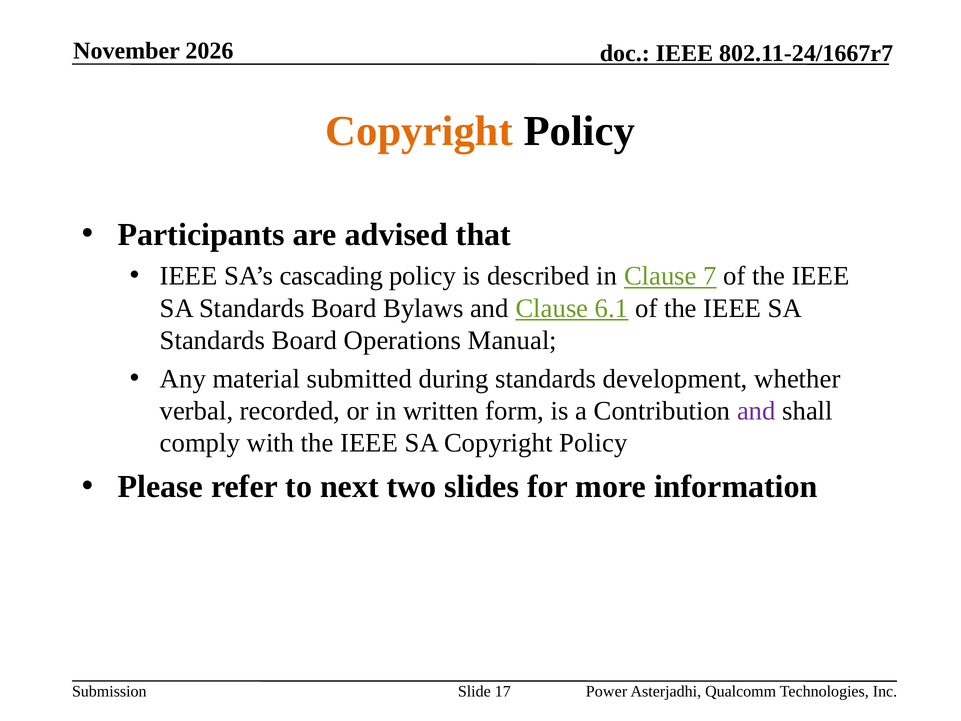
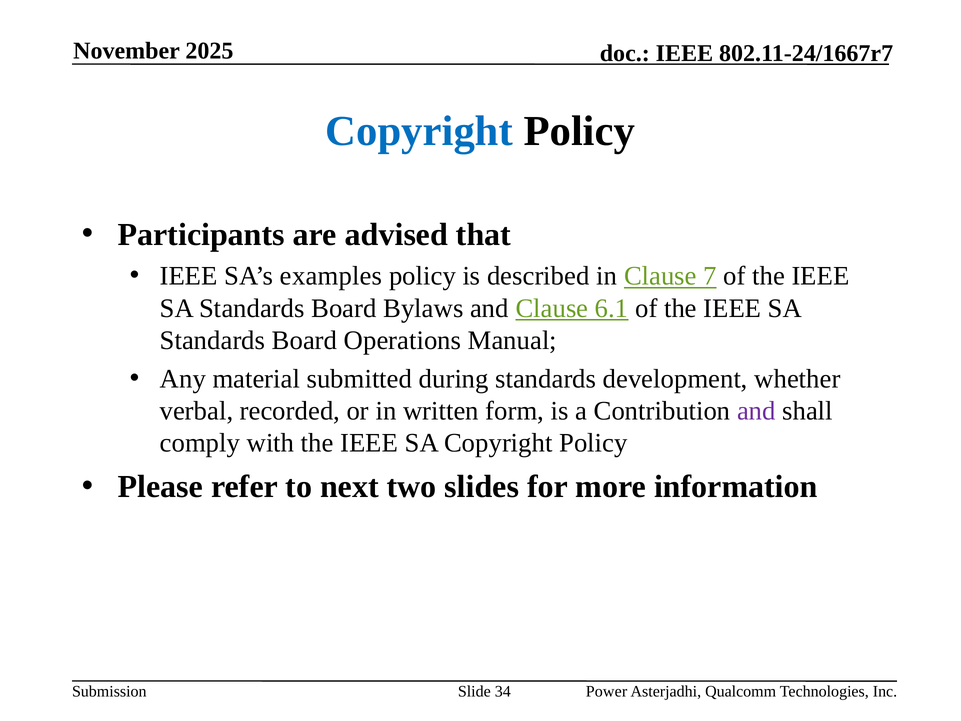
2026: 2026 -> 2025
Copyright at (419, 131) colour: orange -> blue
cascading: cascading -> examples
17: 17 -> 34
